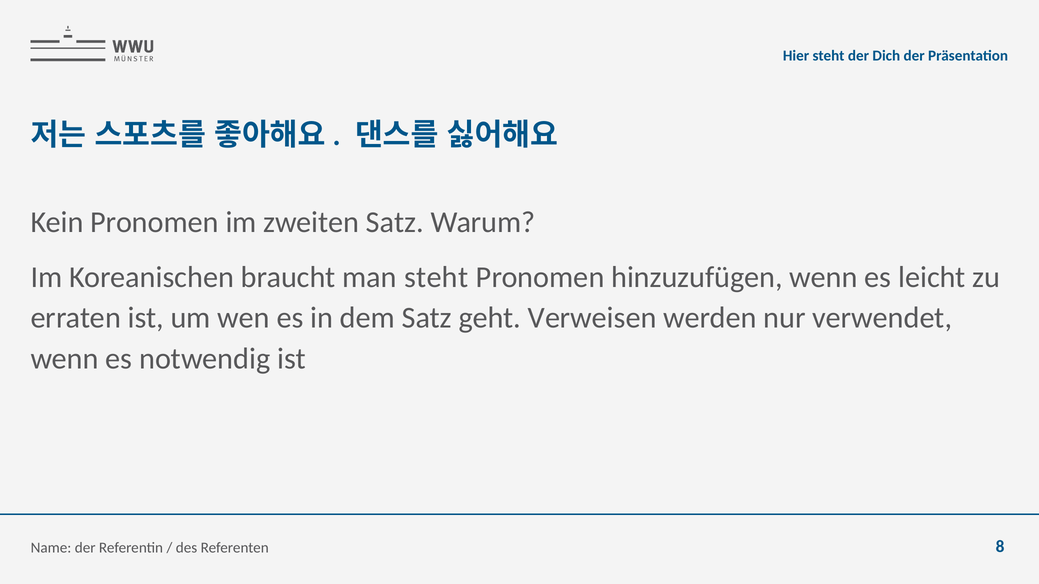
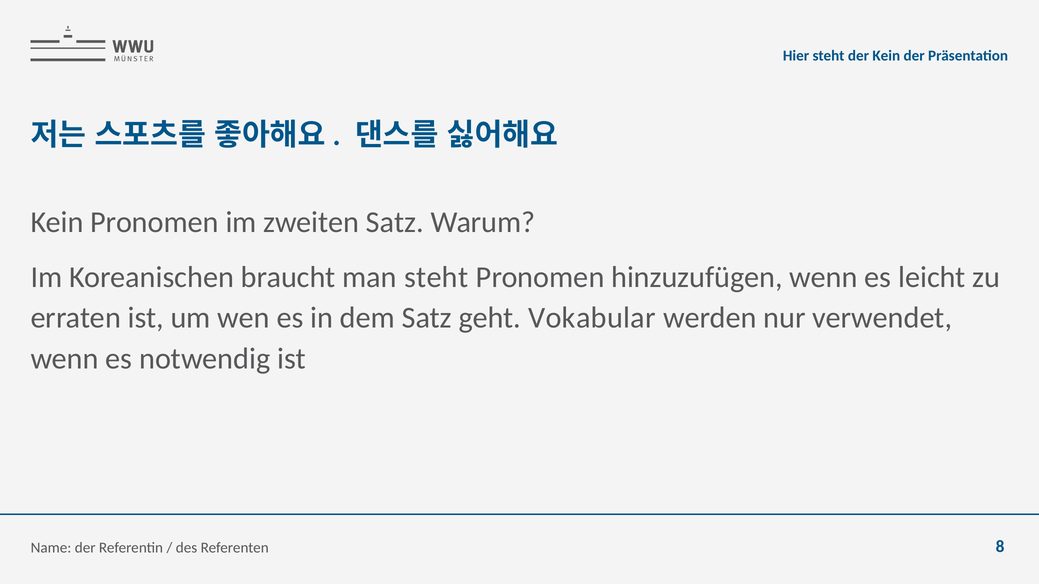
der Dich: Dich -> Kein
Verweisen: Verweisen -> Vokabular
